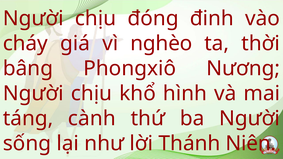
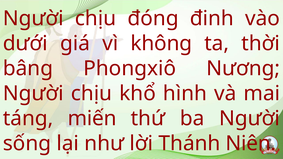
cháy: cháy -> dưới
nghèo: nghèo -> không
cành: cành -> miến
